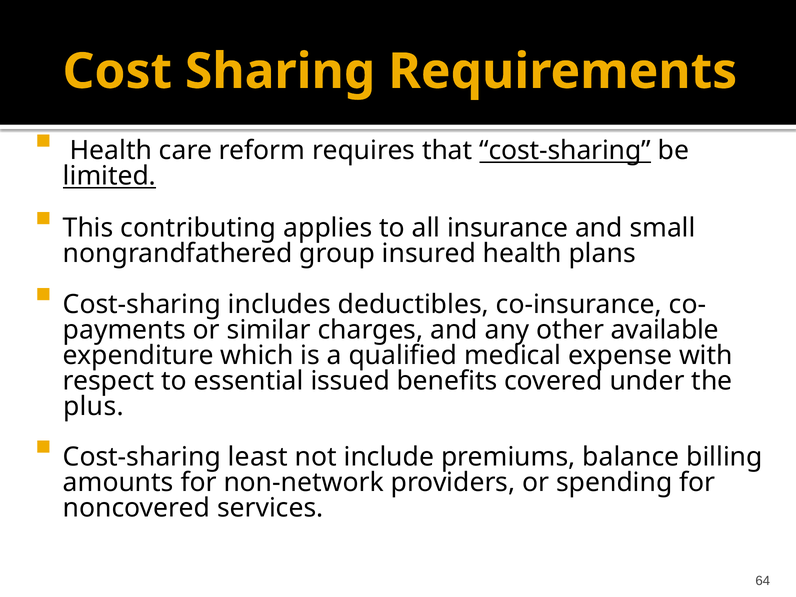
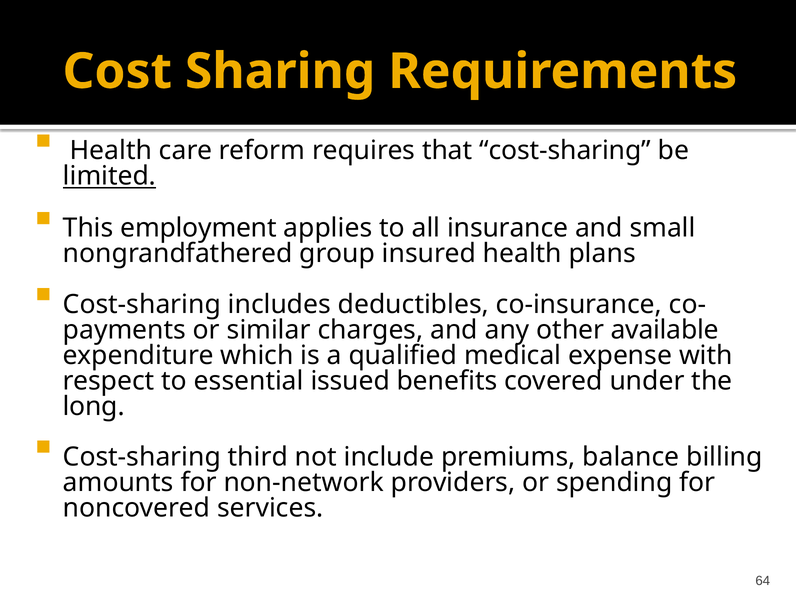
cost-sharing at (565, 151) underline: present -> none
contributing: contributing -> employment
plus: plus -> long
least: least -> third
